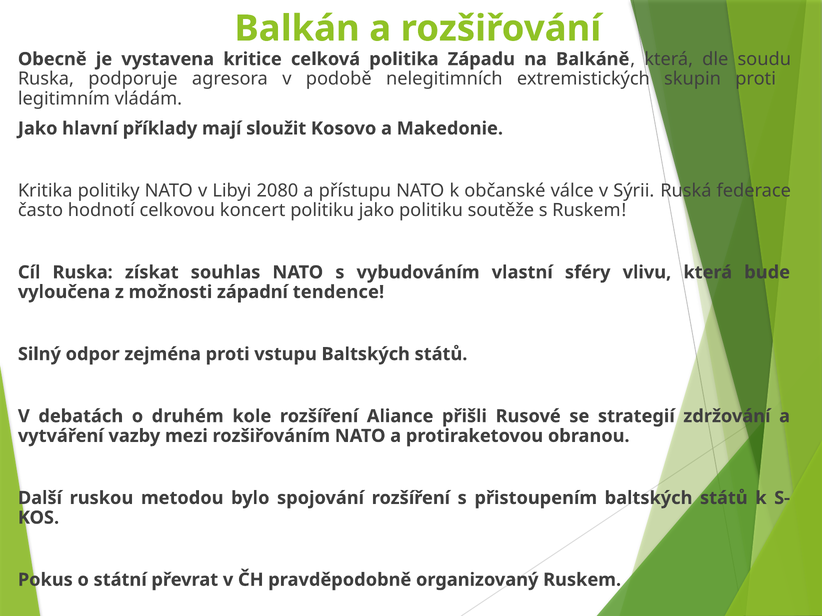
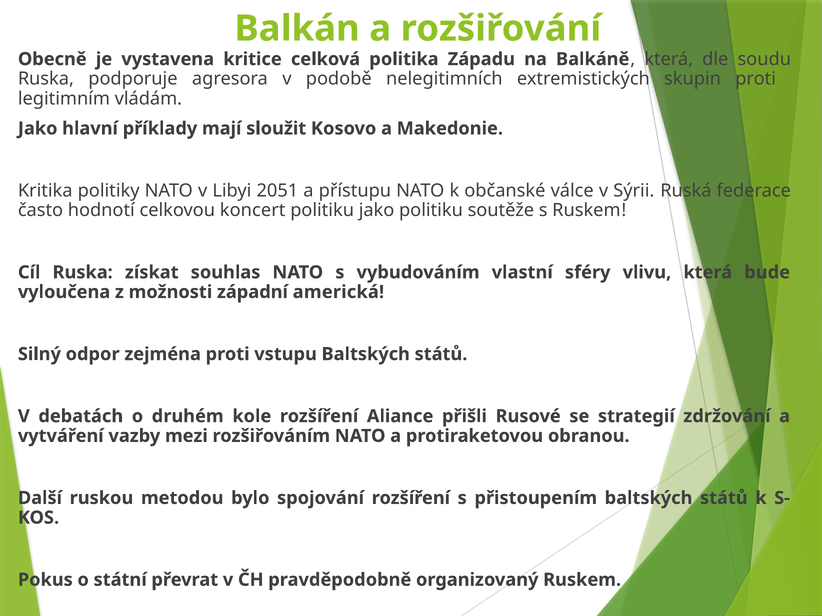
2080: 2080 -> 2051
tendence: tendence -> americká
